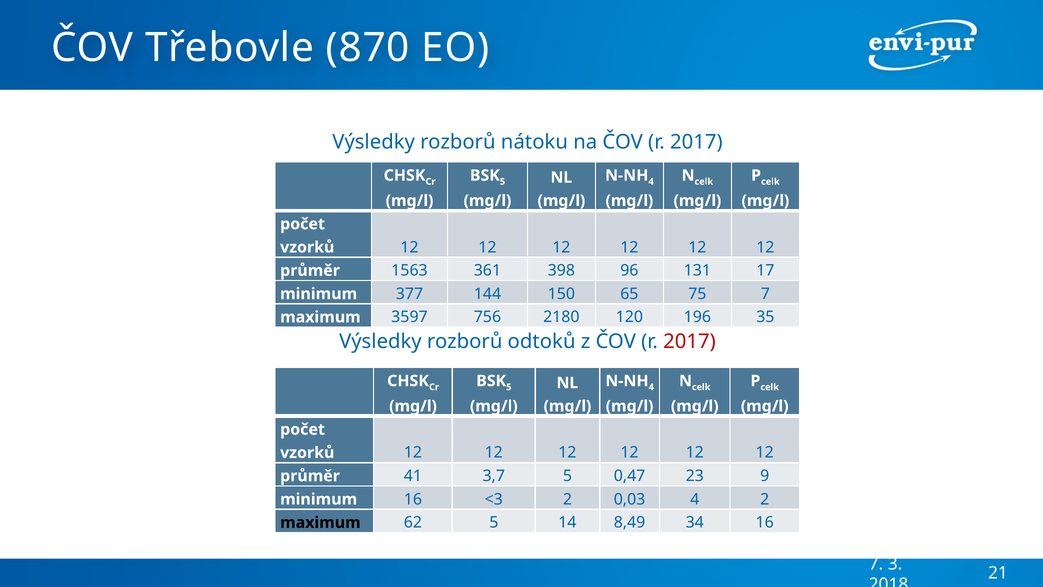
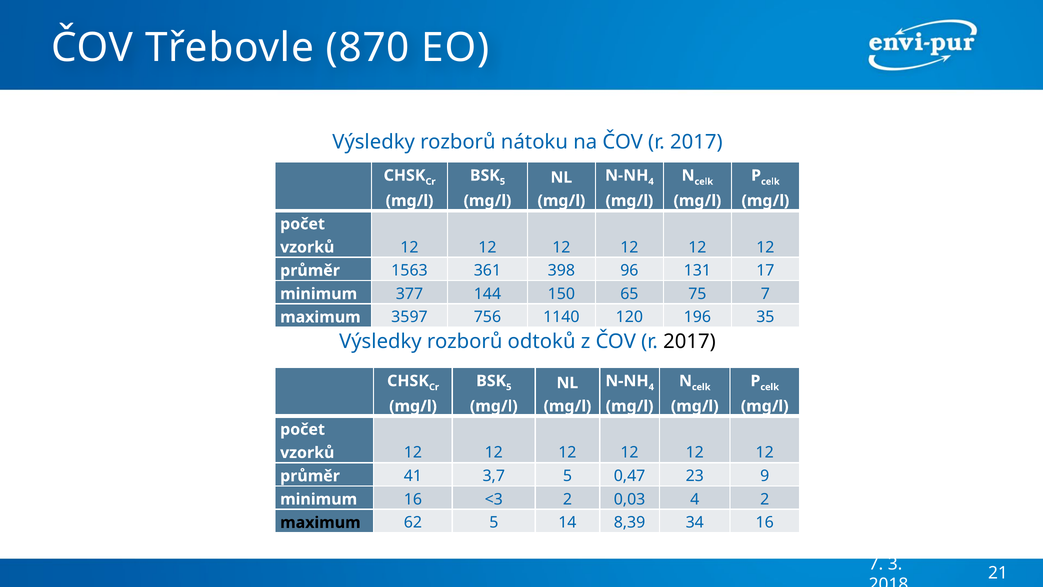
2180: 2180 -> 1140
2017 at (689, 341) colour: red -> black
8,49: 8,49 -> 8,39
